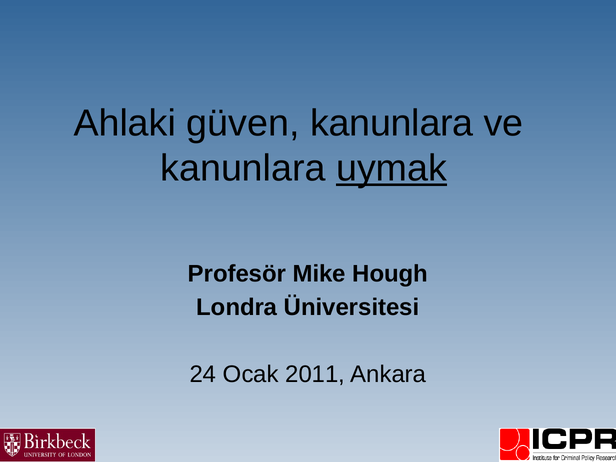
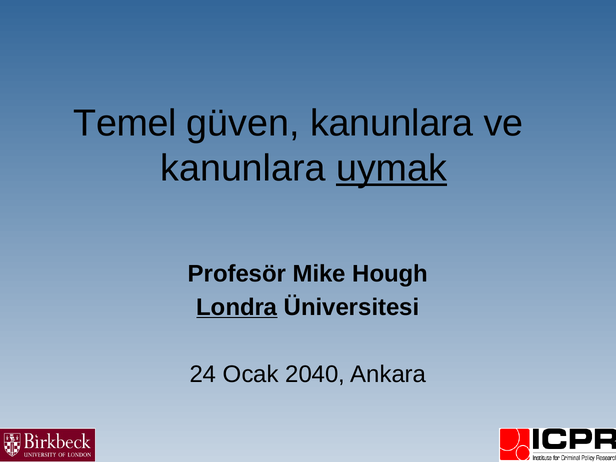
Ahlaki: Ahlaki -> Temel
Londra underline: none -> present
2011: 2011 -> 2040
